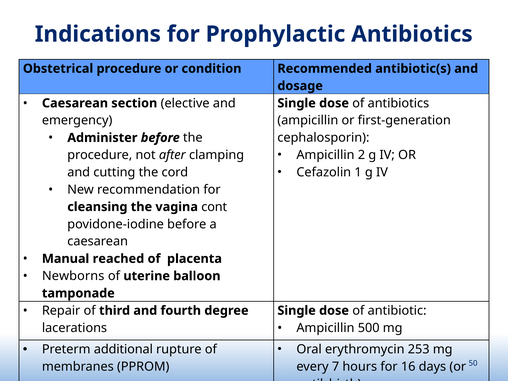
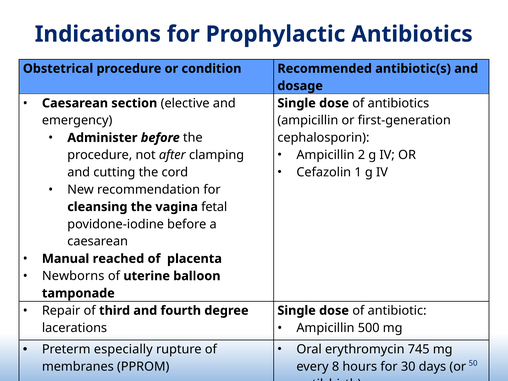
cont: cont -> fetal
253: 253 -> 745
additional: additional -> especially
7: 7 -> 8
16: 16 -> 30
